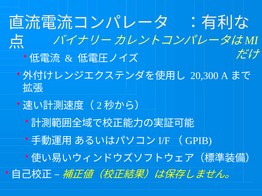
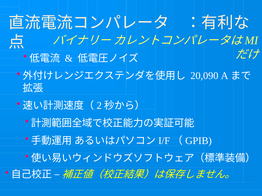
20,300: 20,300 -> 20,090
